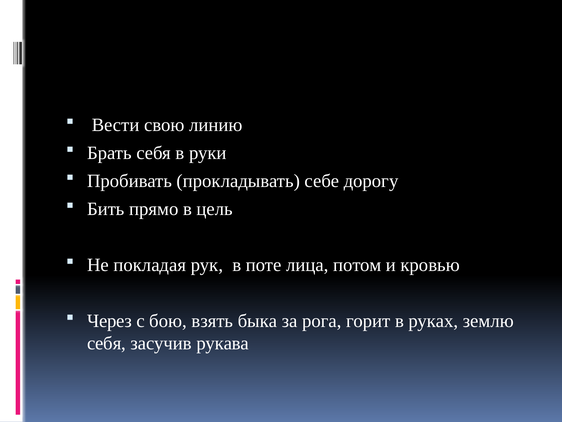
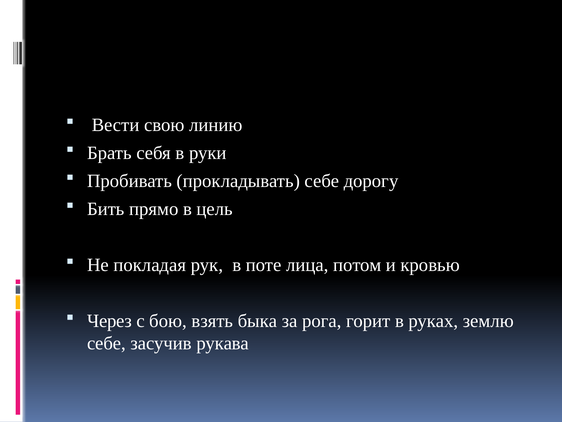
себя at (106, 343): себя -> себе
